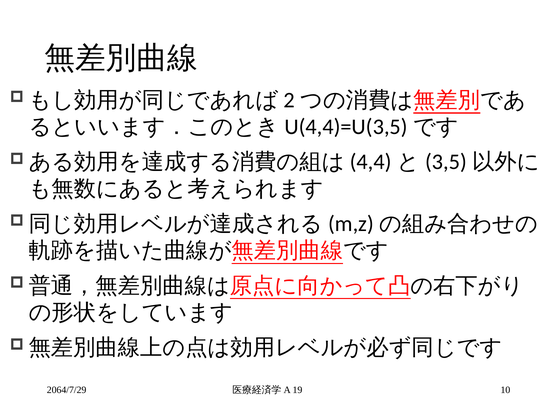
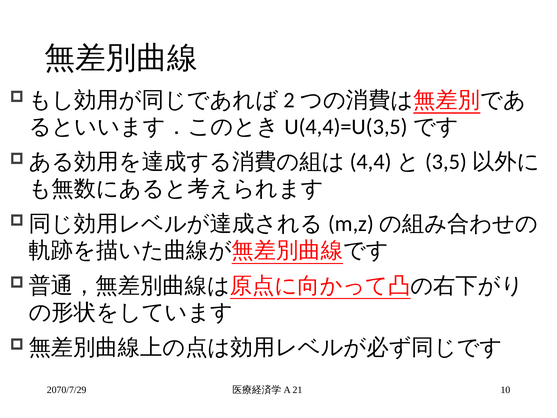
2064/7/29: 2064/7/29 -> 2070/7/29
19: 19 -> 21
